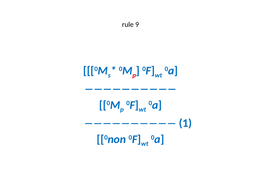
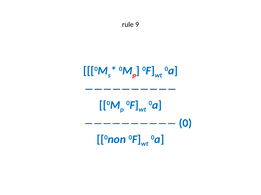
1: 1 -> 0
